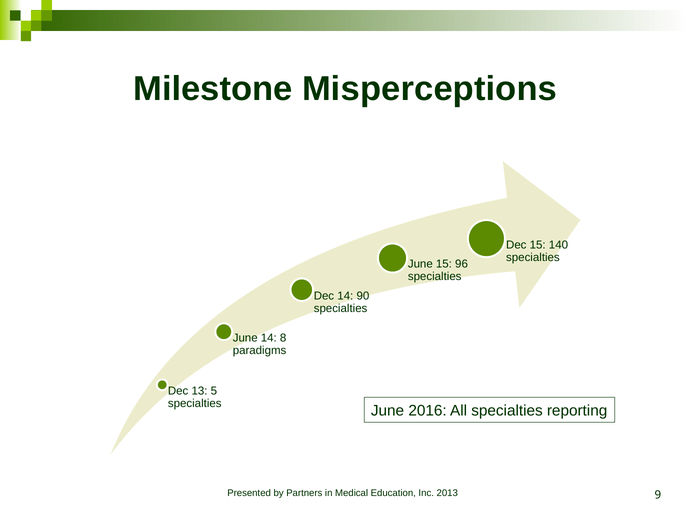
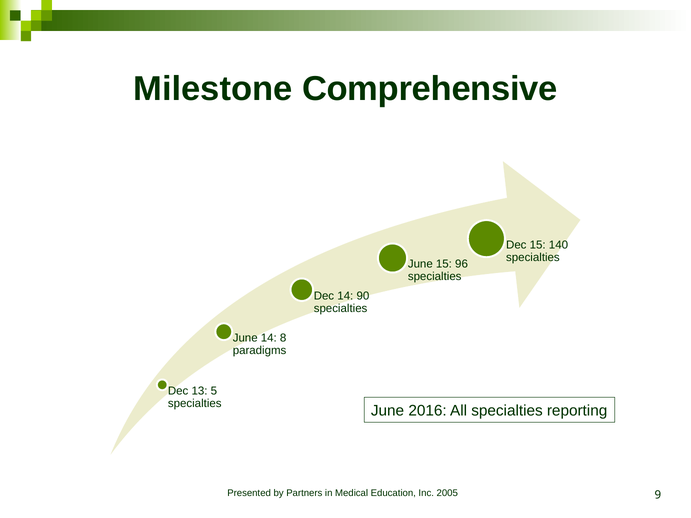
Misperceptions: Misperceptions -> Comprehensive
2013: 2013 -> 2005
